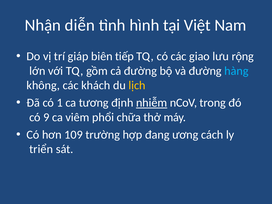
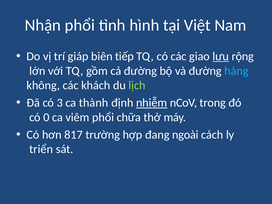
Nhận diễn: diễn -> phổi
lưu underline: none -> present
lịch colour: yellow -> light green
1: 1 -> 3
tương: tương -> thành
9: 9 -> 0
109: 109 -> 817
ương: ương -> ngoài
